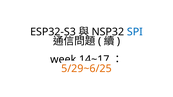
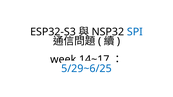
5/29~6/25 colour: orange -> blue
